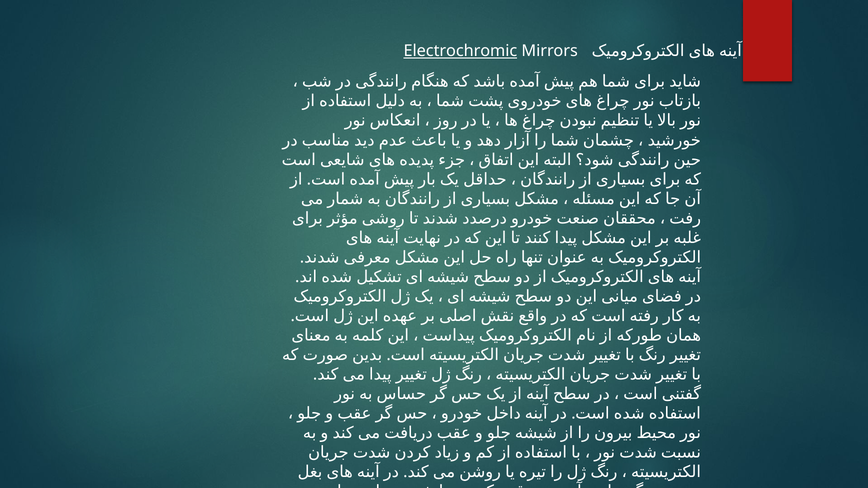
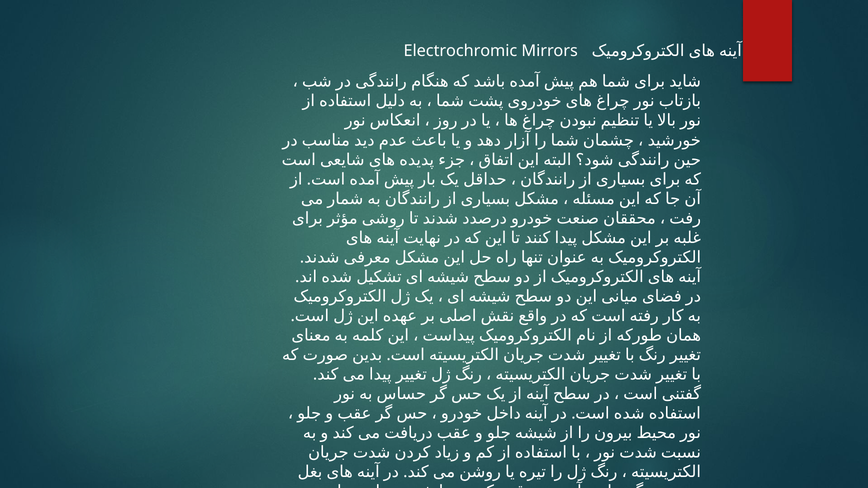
Electrochromic underline: present -> none
